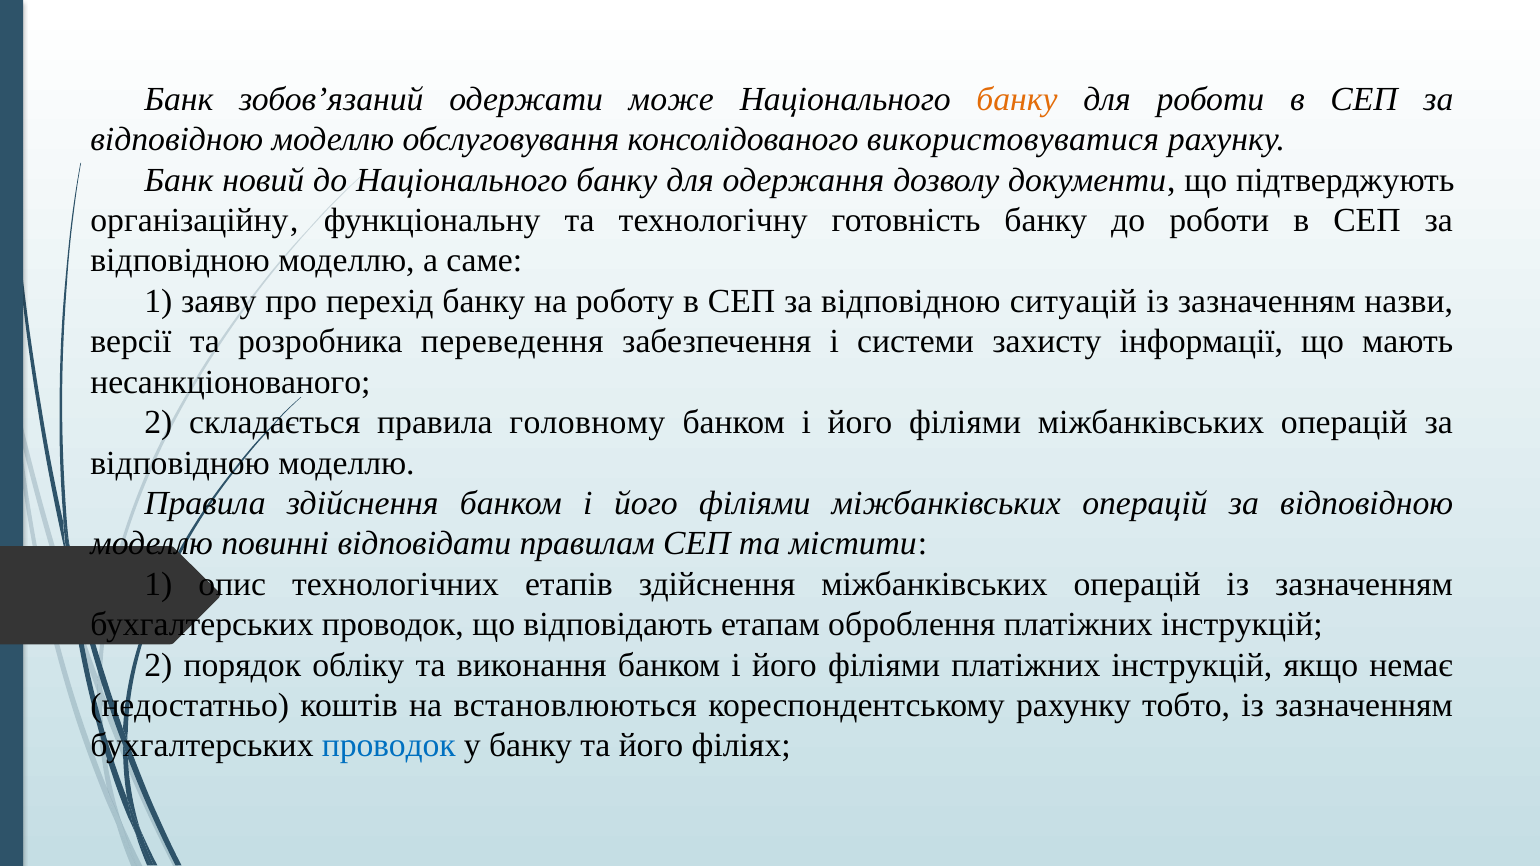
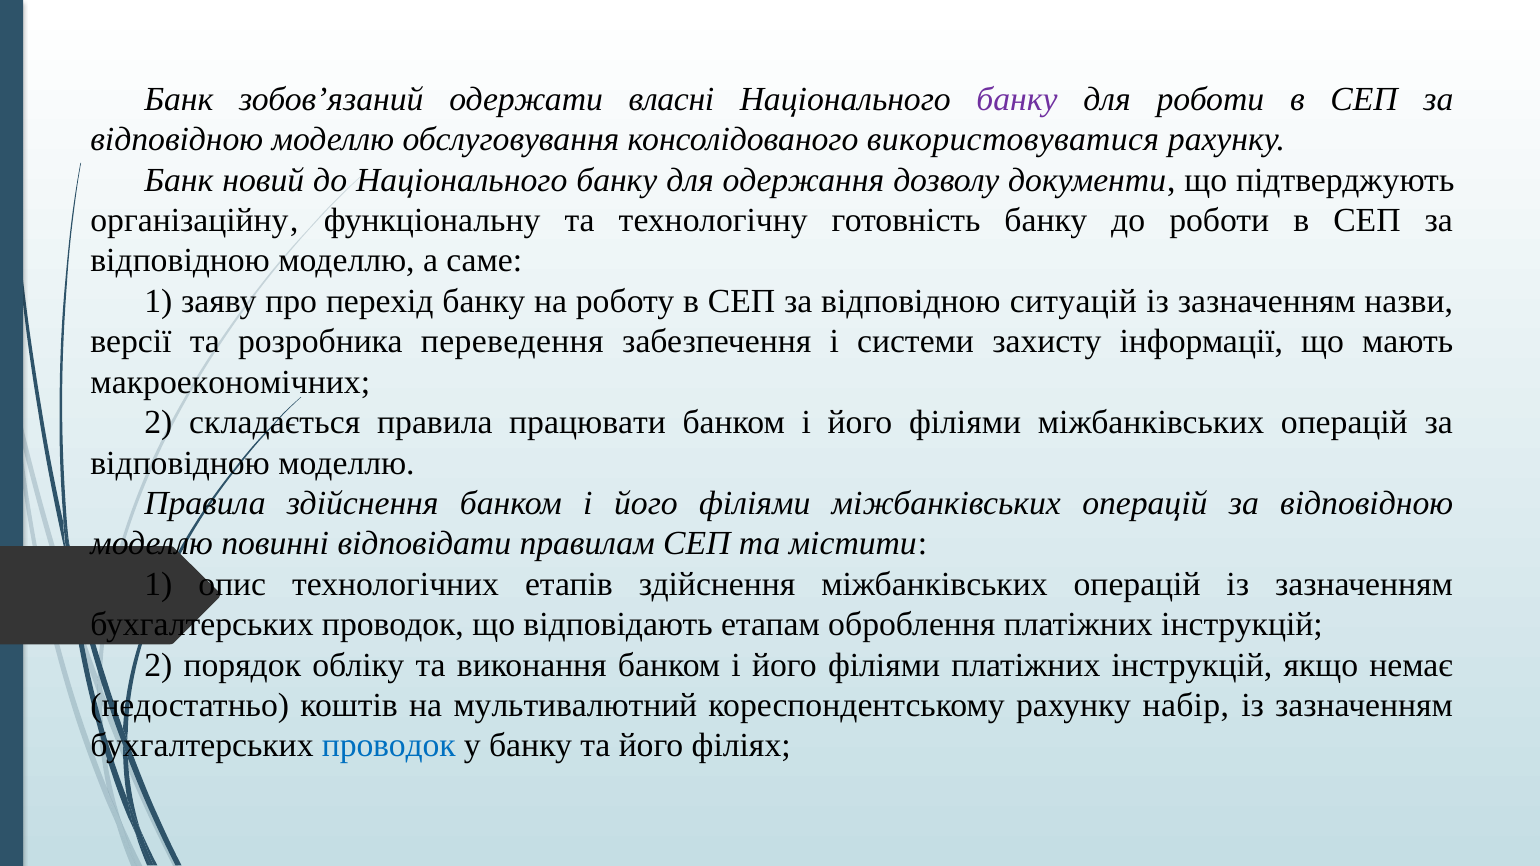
може: може -> власні
банку at (1017, 99) colour: orange -> purple
несанкціонованого: несанкціонованого -> макроекономічних
головному: головному -> працювати
встановлюються: встановлюються -> мультивалютний
тобто: тобто -> набір
